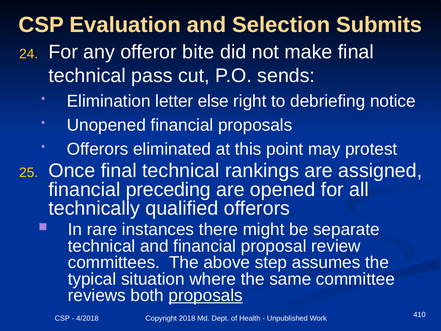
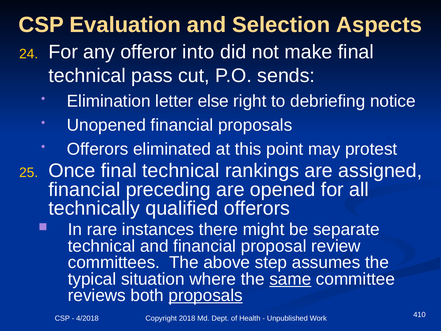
Submits: Submits -> Aspects
bite: bite -> into
same underline: none -> present
